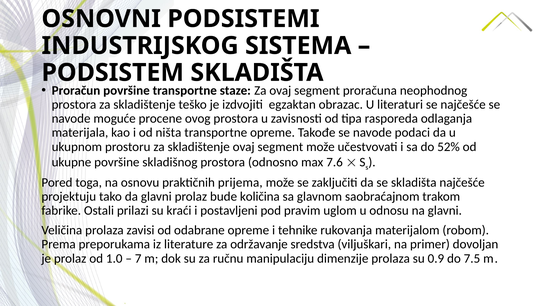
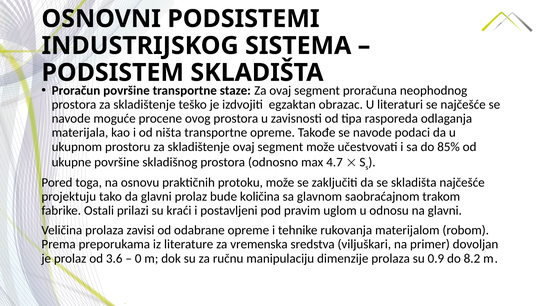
52%: 52% -> 85%
7.6: 7.6 -> 4.7
prijema: prijema -> protoku
održavanje: održavanje -> vremenska
1.0: 1.0 -> 3.6
7: 7 -> 0
7.5: 7.5 -> 8.2
